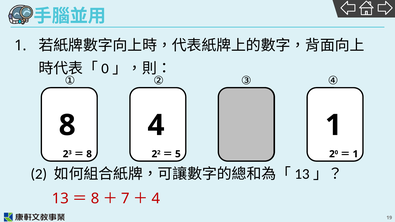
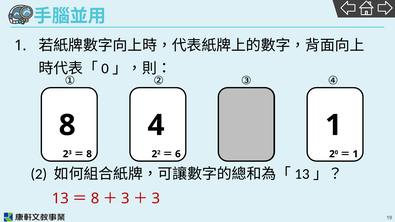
5: 5 -> 6
7 at (125, 199): 7 -> 3
4 at (156, 199): 4 -> 3
